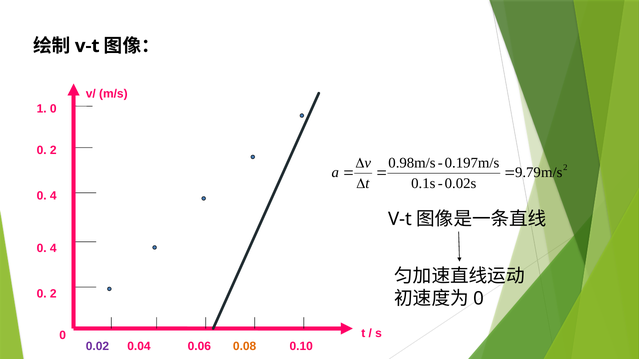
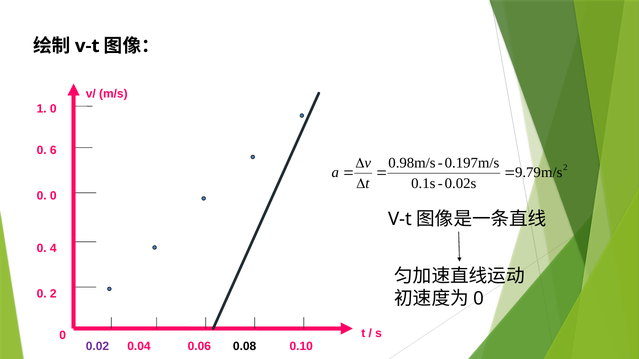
2 at (53, 151): 2 -> 6
4 at (53, 196): 4 -> 0
0.08 colour: orange -> black
